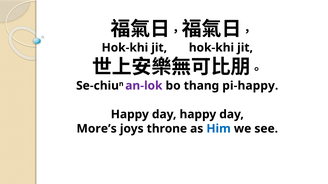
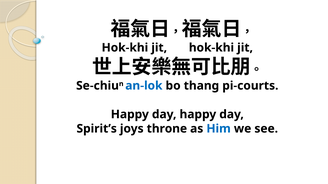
an-lok colour: purple -> blue
pi-happy: pi-happy -> pi-courts
More’s: More’s -> Spirit’s
